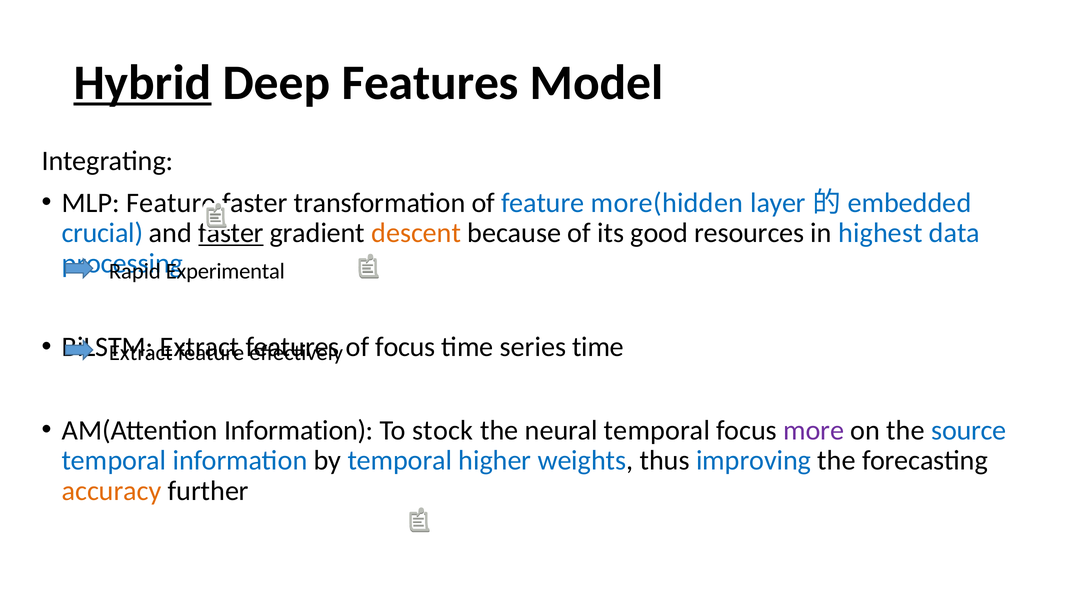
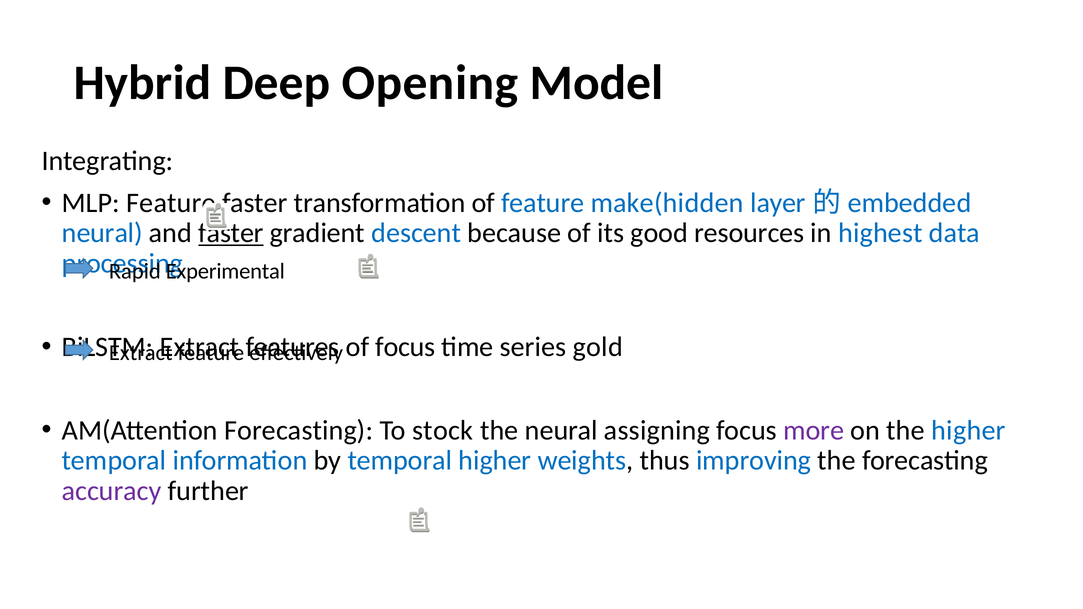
Hybrid underline: present -> none
Deep Features: Features -> Opening
more(hidden: more(hidden -> make(hidden
crucial at (102, 233): crucial -> neural
descent colour: orange -> blue
series time: time -> gold
AM(Attention Information: Information -> Forecasting
neural temporal: temporal -> assigning
the source: source -> higher
accuracy colour: orange -> purple
